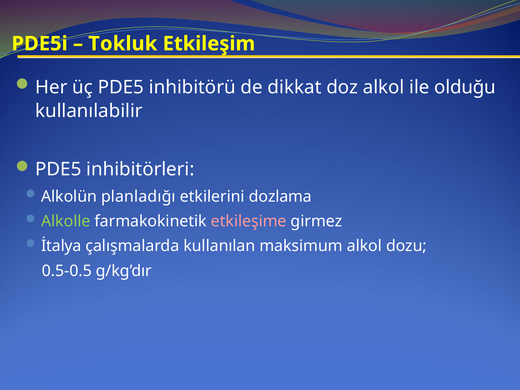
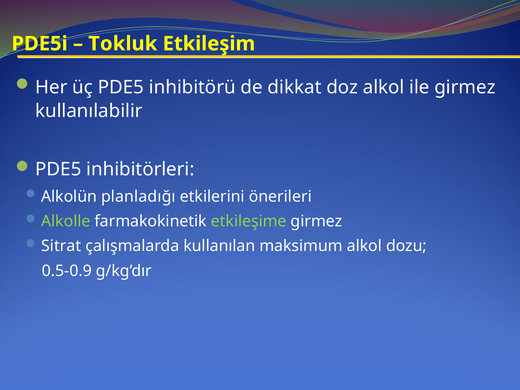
ile olduğu: olduğu -> girmez
dozlama: dozlama -> önerileri
etkileşime colour: pink -> light green
İtalya: İtalya -> Sitrat
0.5-0.5: 0.5-0.5 -> 0.5-0.9
